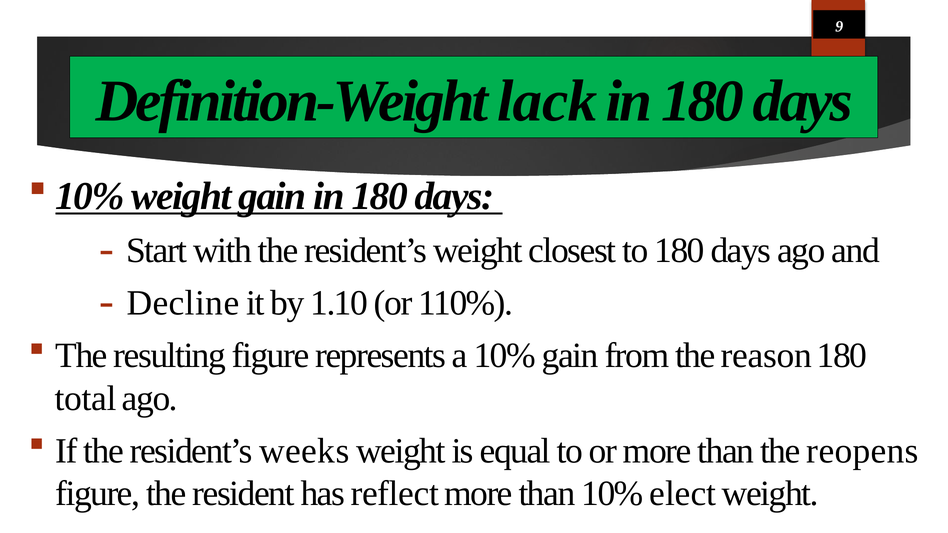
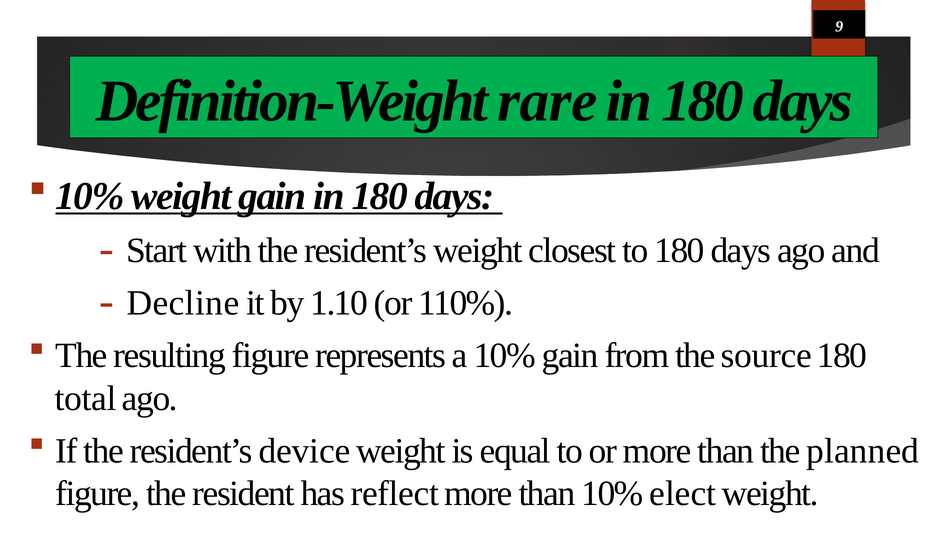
lack: lack -> rare
reason: reason -> source
weeks: weeks -> device
reopens: reopens -> planned
